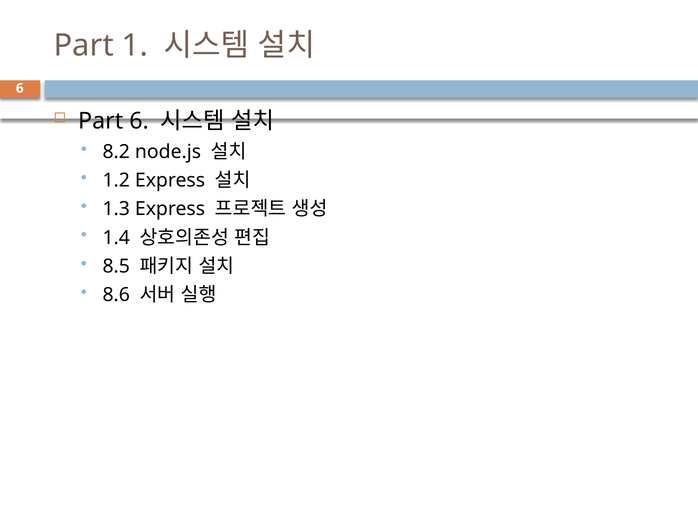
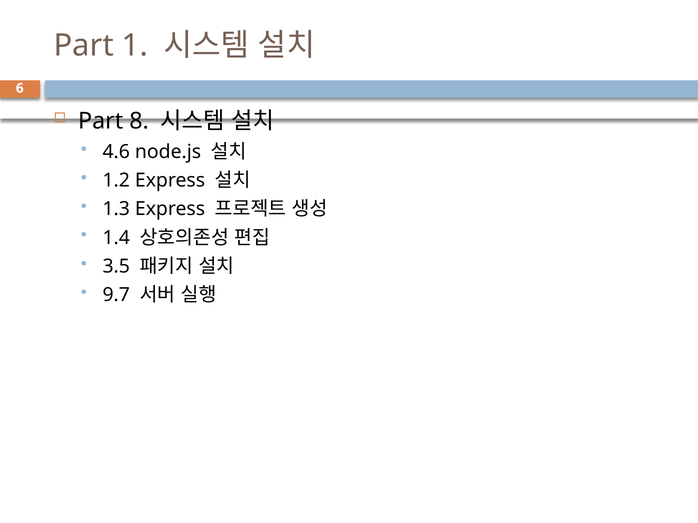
Part 6: 6 -> 8
8.2: 8.2 -> 4.6
8.5: 8.5 -> 3.5
8.6: 8.6 -> 9.7
